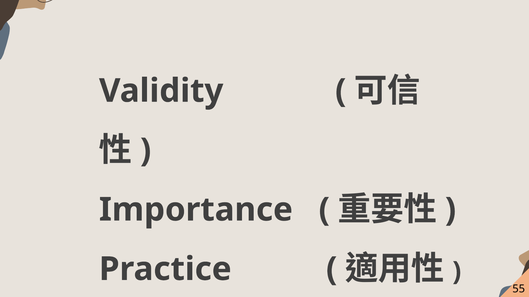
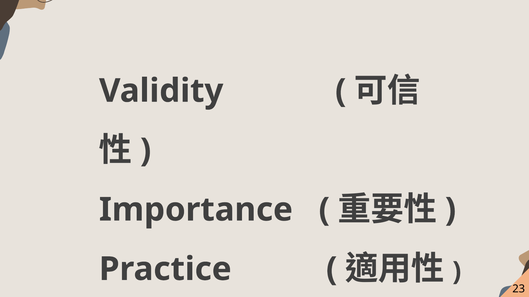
55: 55 -> 23
